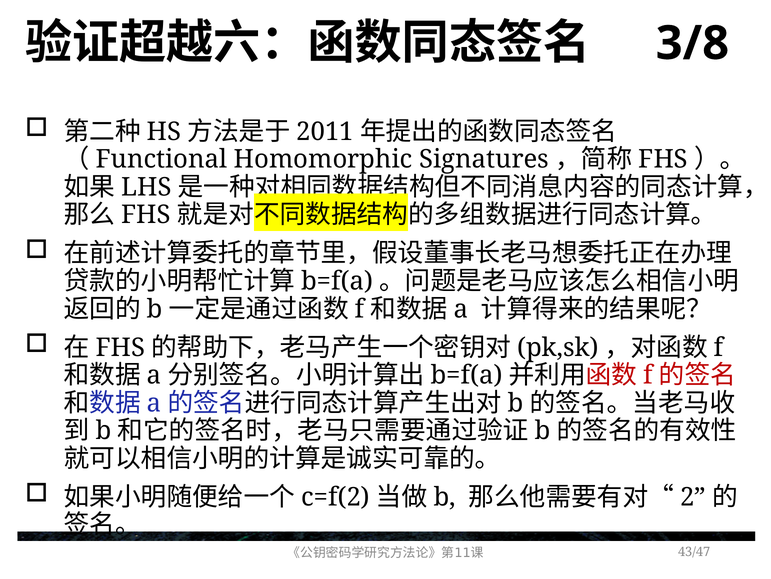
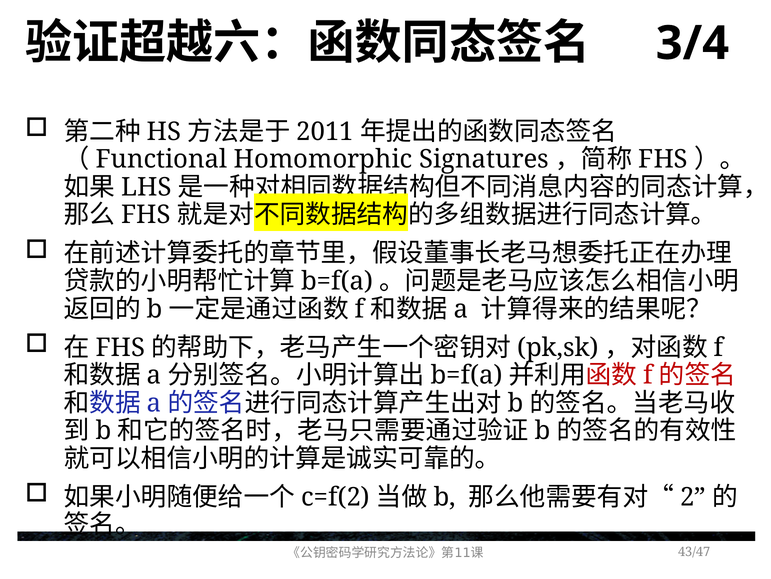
3/8: 3/8 -> 3/4
